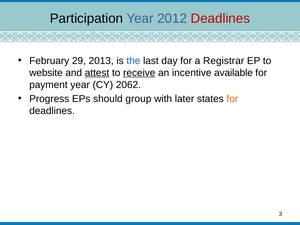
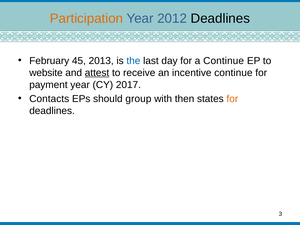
Participation colour: black -> orange
Deadlines at (220, 19) colour: red -> black
29: 29 -> 45
a Registrar: Registrar -> Continue
receive underline: present -> none
incentive available: available -> continue
2062: 2062 -> 2017
Progress: Progress -> Contacts
later: later -> then
